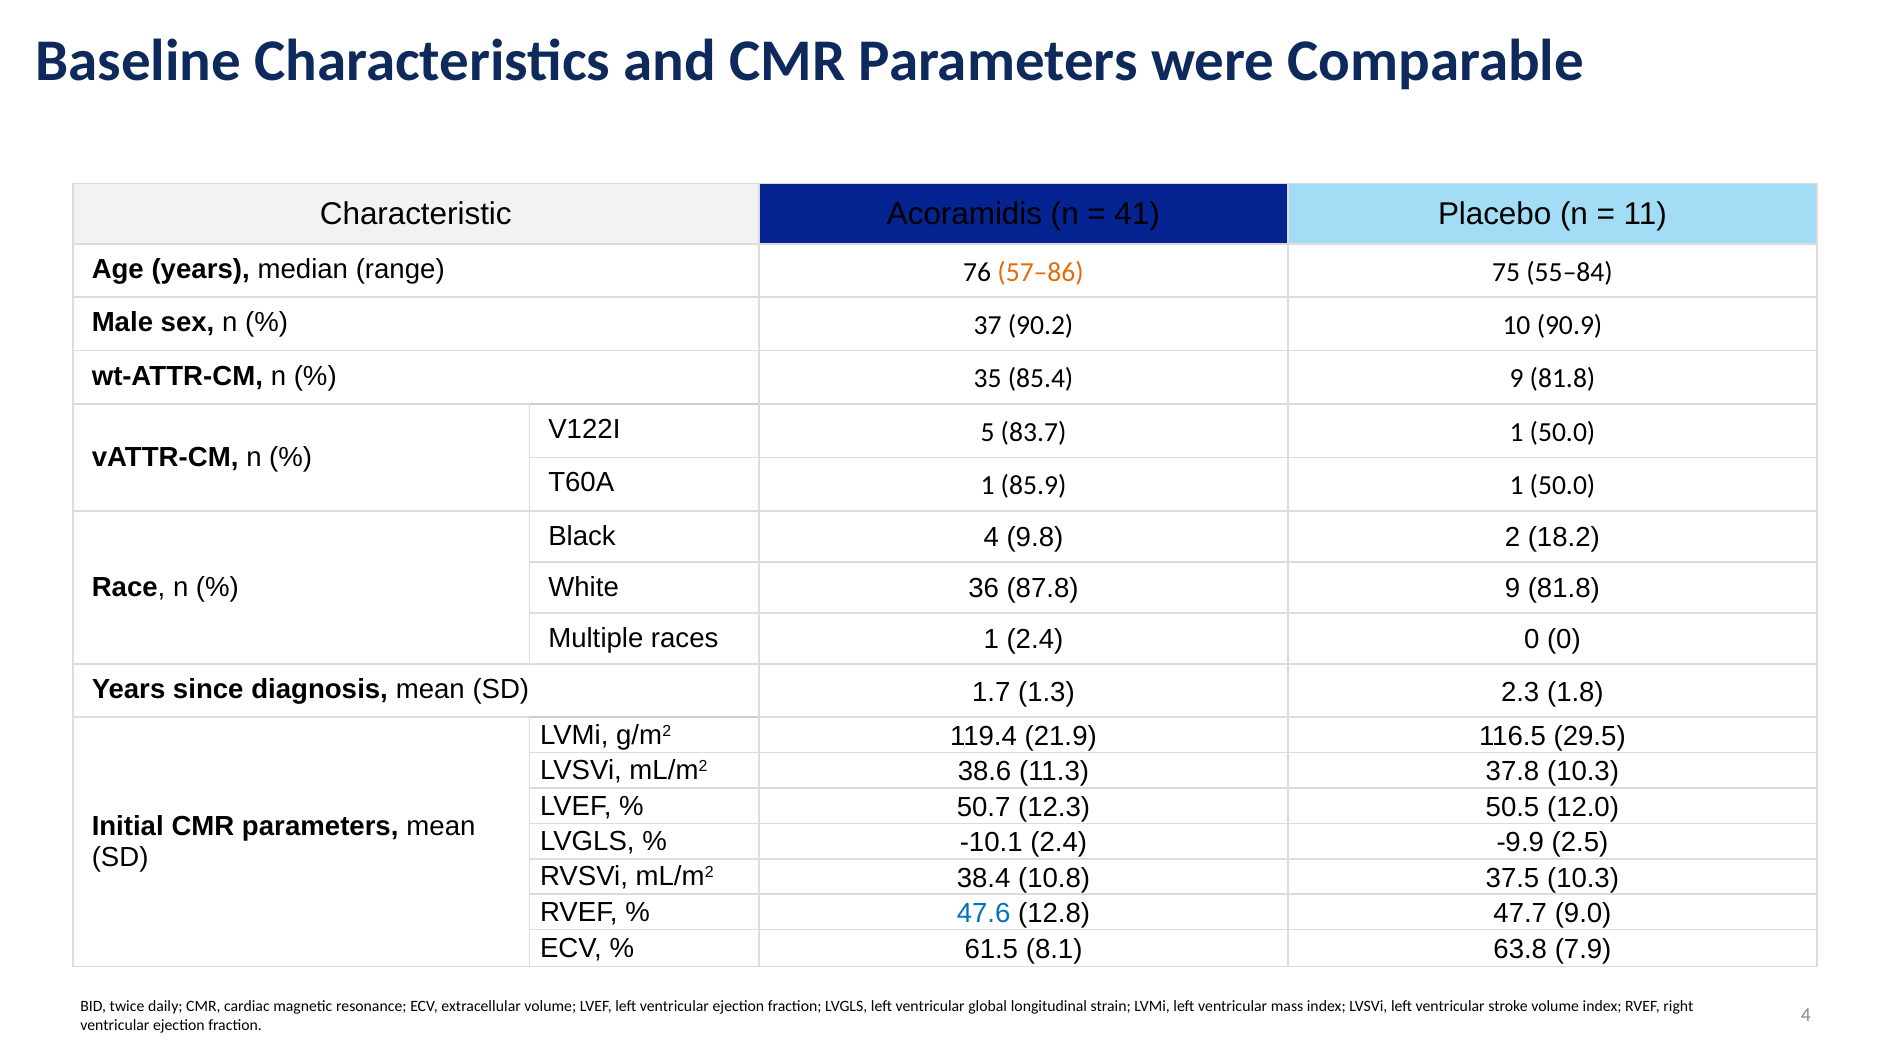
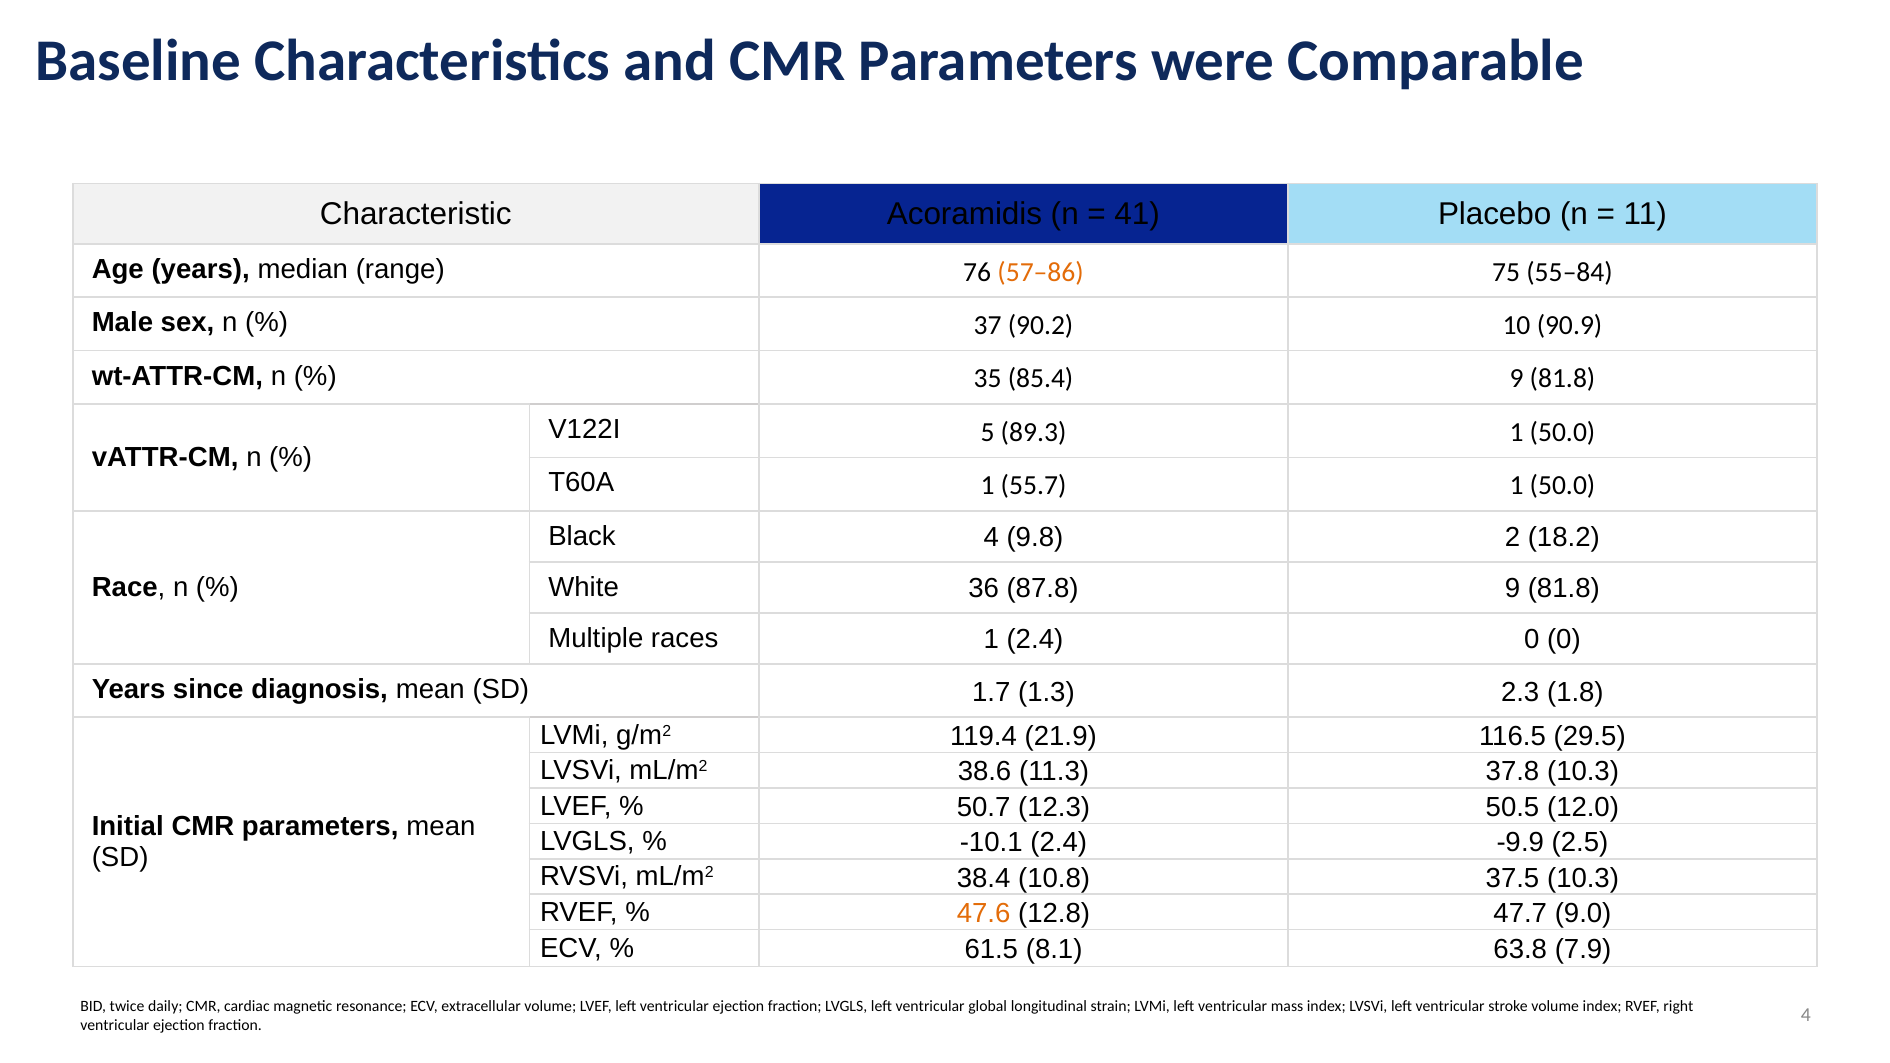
83.7: 83.7 -> 89.3
85.9: 85.9 -> 55.7
47.6 colour: blue -> orange
